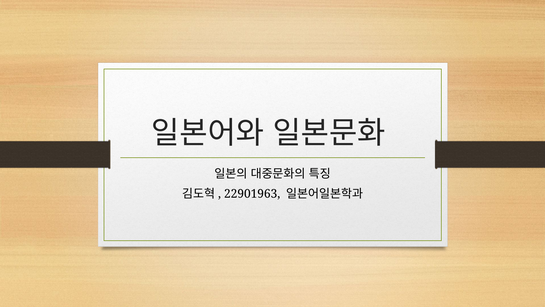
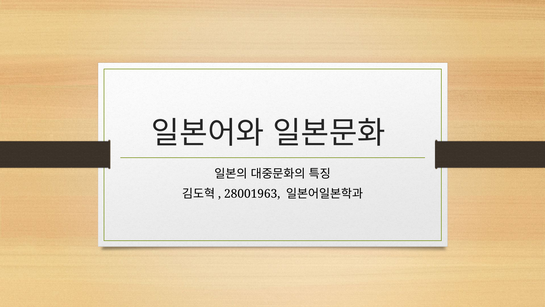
22901963: 22901963 -> 28001963
